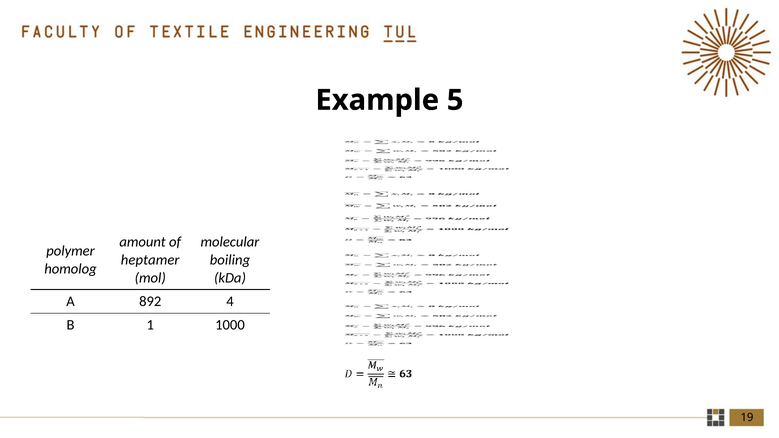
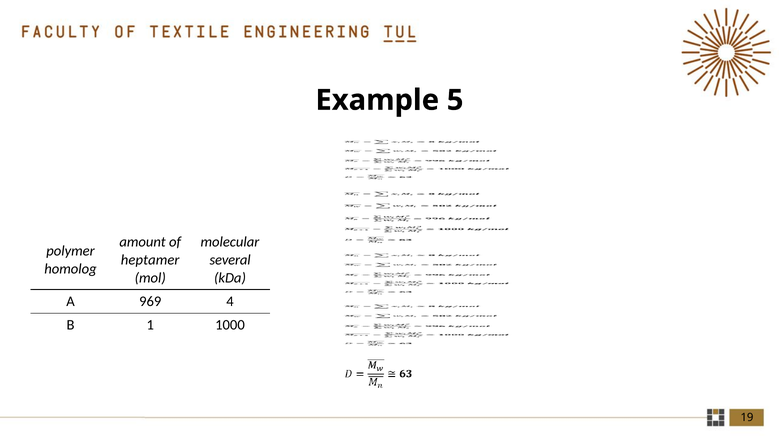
boiling: boiling -> several
892: 892 -> 969
